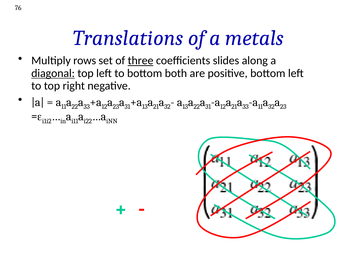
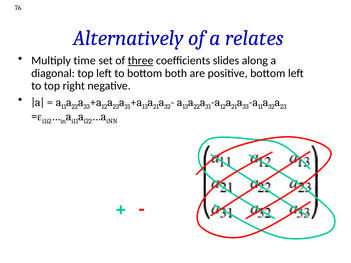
Translations: Translations -> Alternatively
metals: metals -> relates
rows: rows -> time
diagonal underline: present -> none
